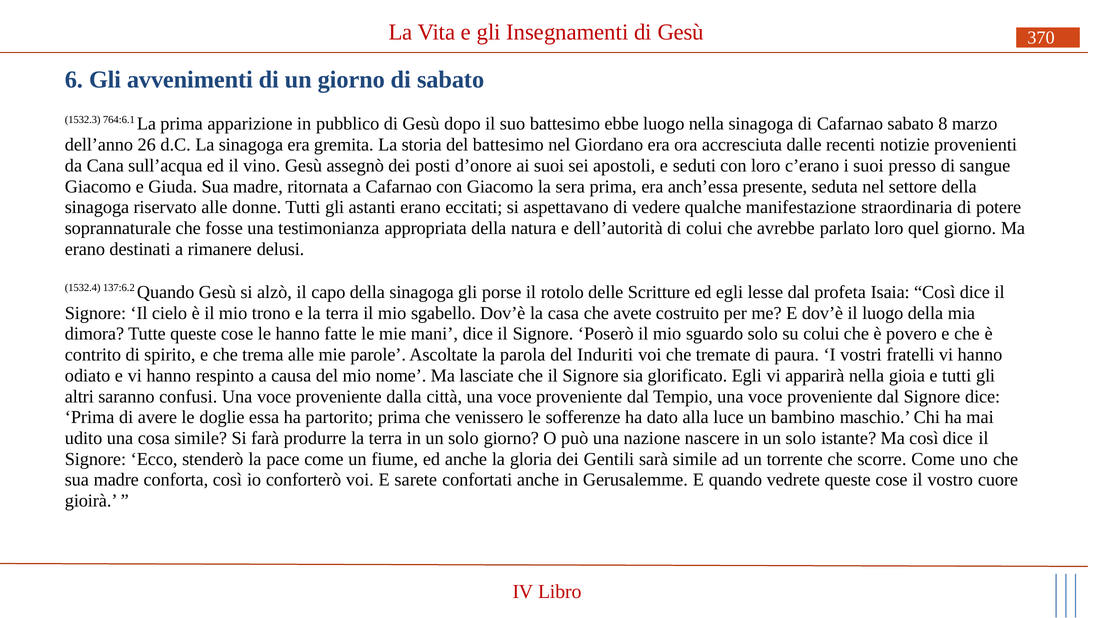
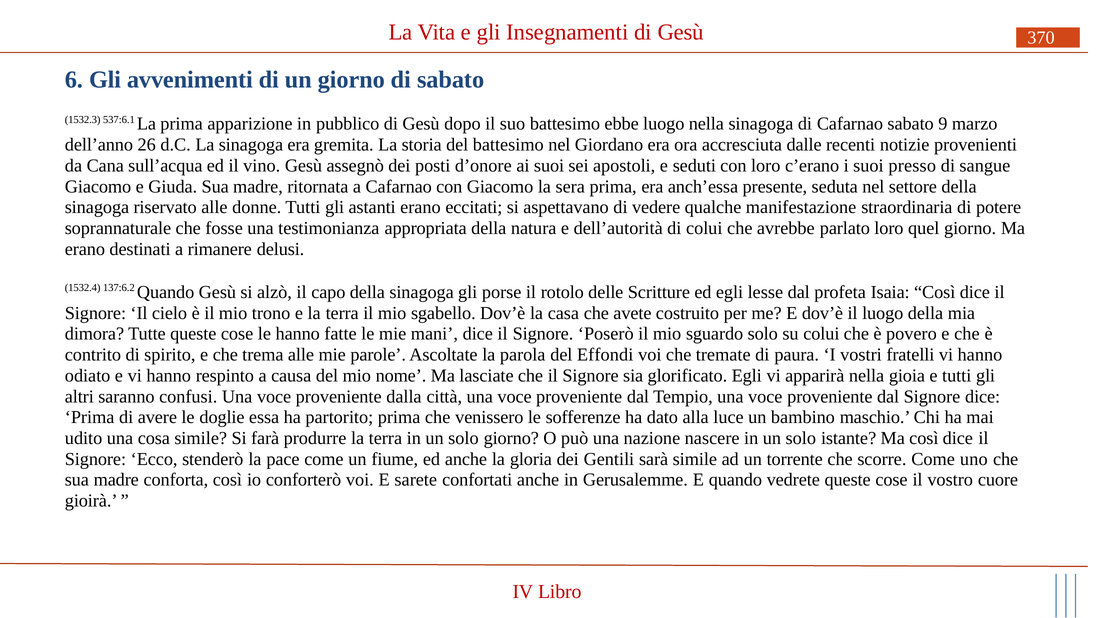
764:6.1: 764:6.1 -> 537:6.1
8: 8 -> 9
Induriti: Induriti -> Effondi
